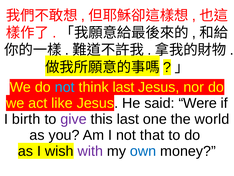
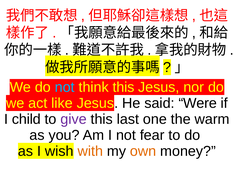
think last: last -> this
birth: birth -> child
world: world -> warm
that: that -> fear
with colour: purple -> orange
own colour: blue -> orange
